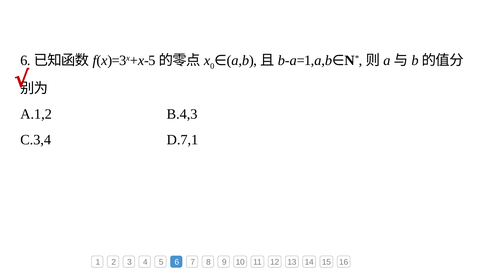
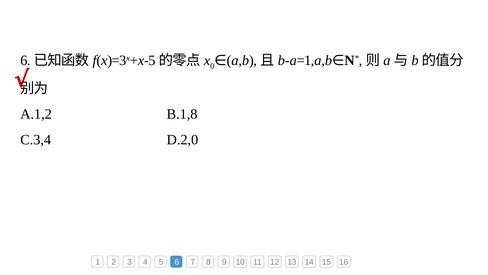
B.4,3: B.4,3 -> B.1,8
D.7,1: D.7,1 -> D.2,0
